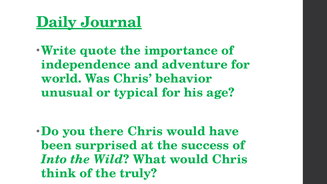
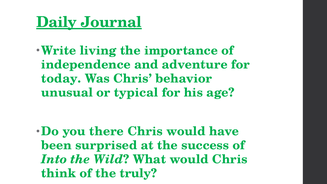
quote: quote -> living
world: world -> today
